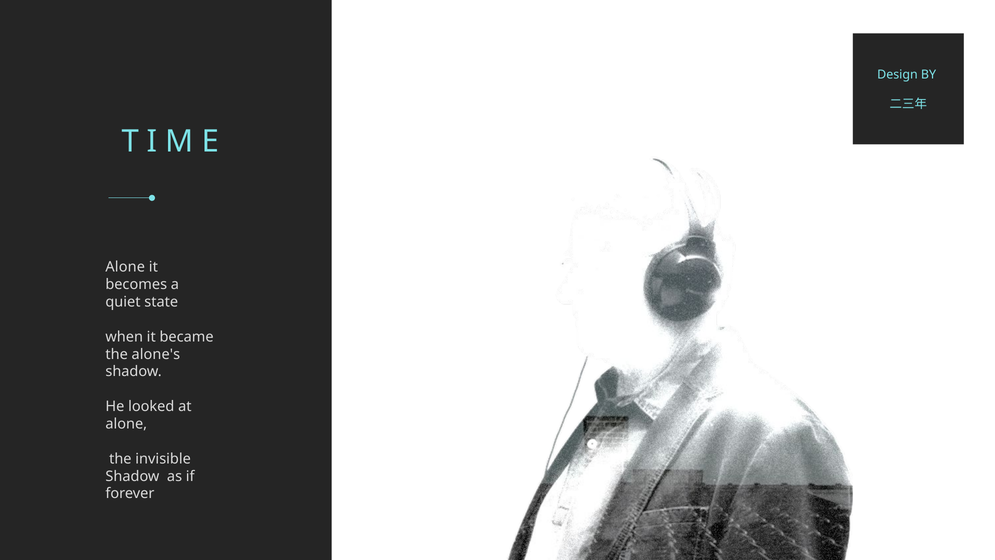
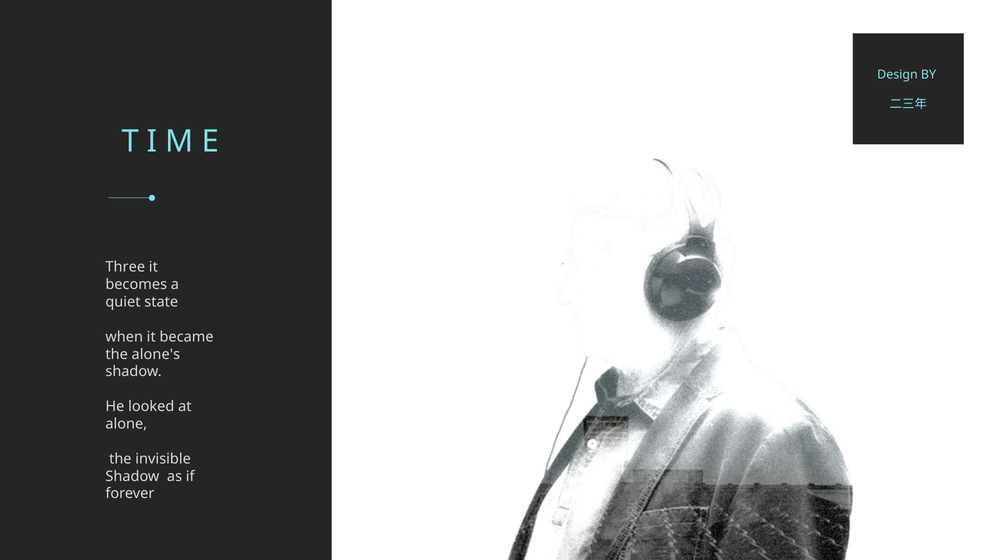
Alone at (125, 267): Alone -> Three
